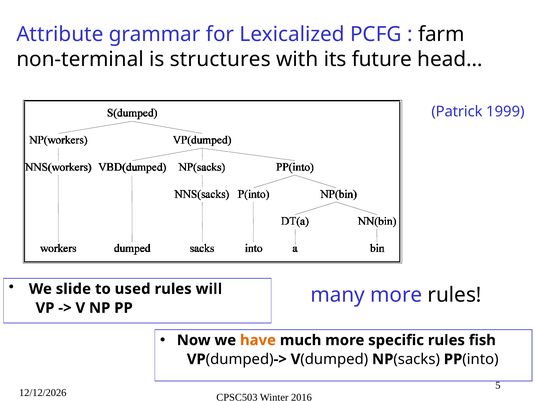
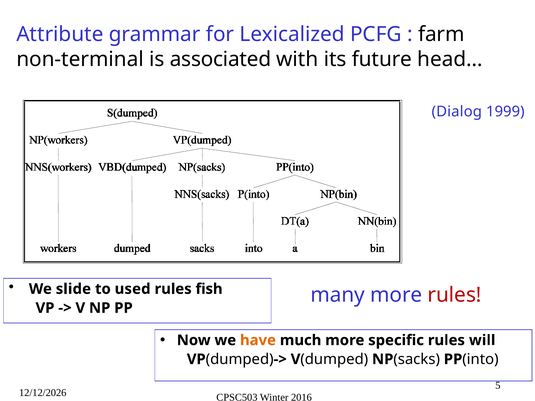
structures: structures -> associated
Patrick: Patrick -> Dialog
will: will -> fish
rules at (455, 295) colour: black -> red
fish: fish -> will
